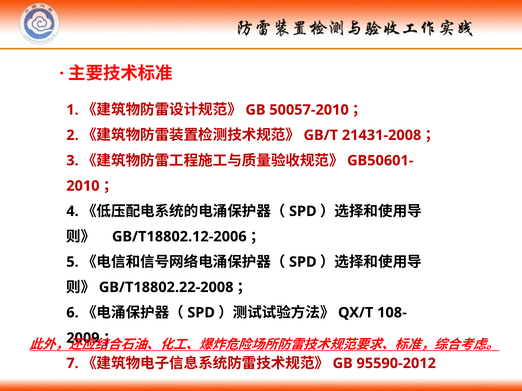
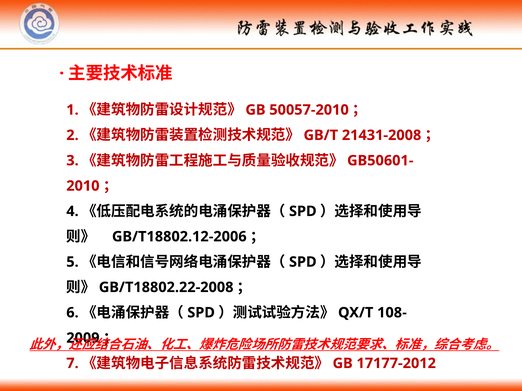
95590-2012: 95590-2012 -> 17177-2012
